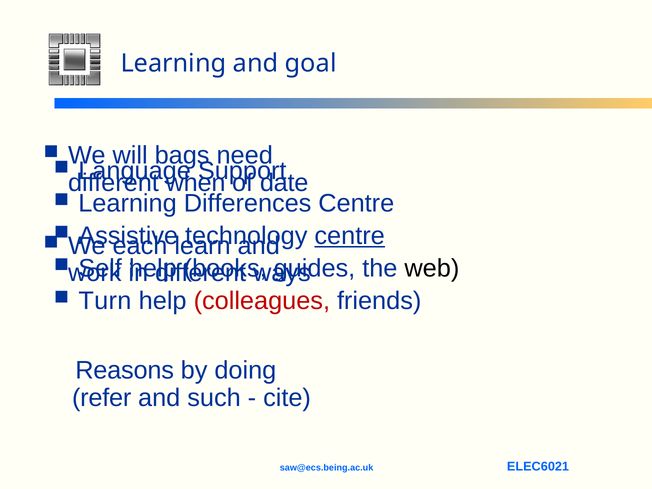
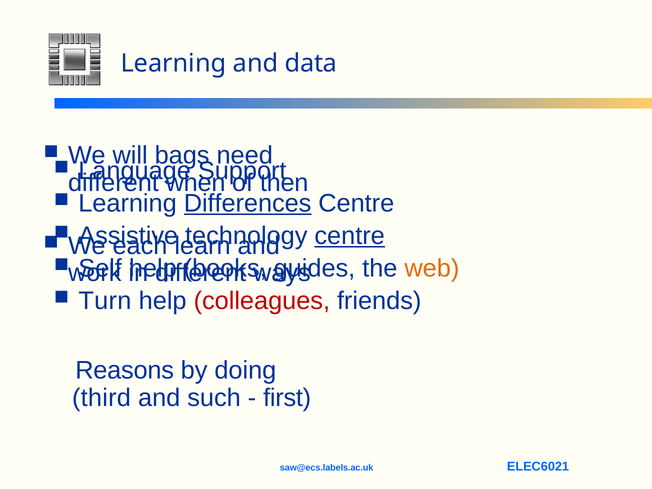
goal: goal -> data
date: date -> then
Differences underline: none -> present
web colour: black -> orange
refer: refer -> third
cite: cite -> first
saw@ecs.being.ac.uk: saw@ecs.being.ac.uk -> saw@ecs.labels.ac.uk
